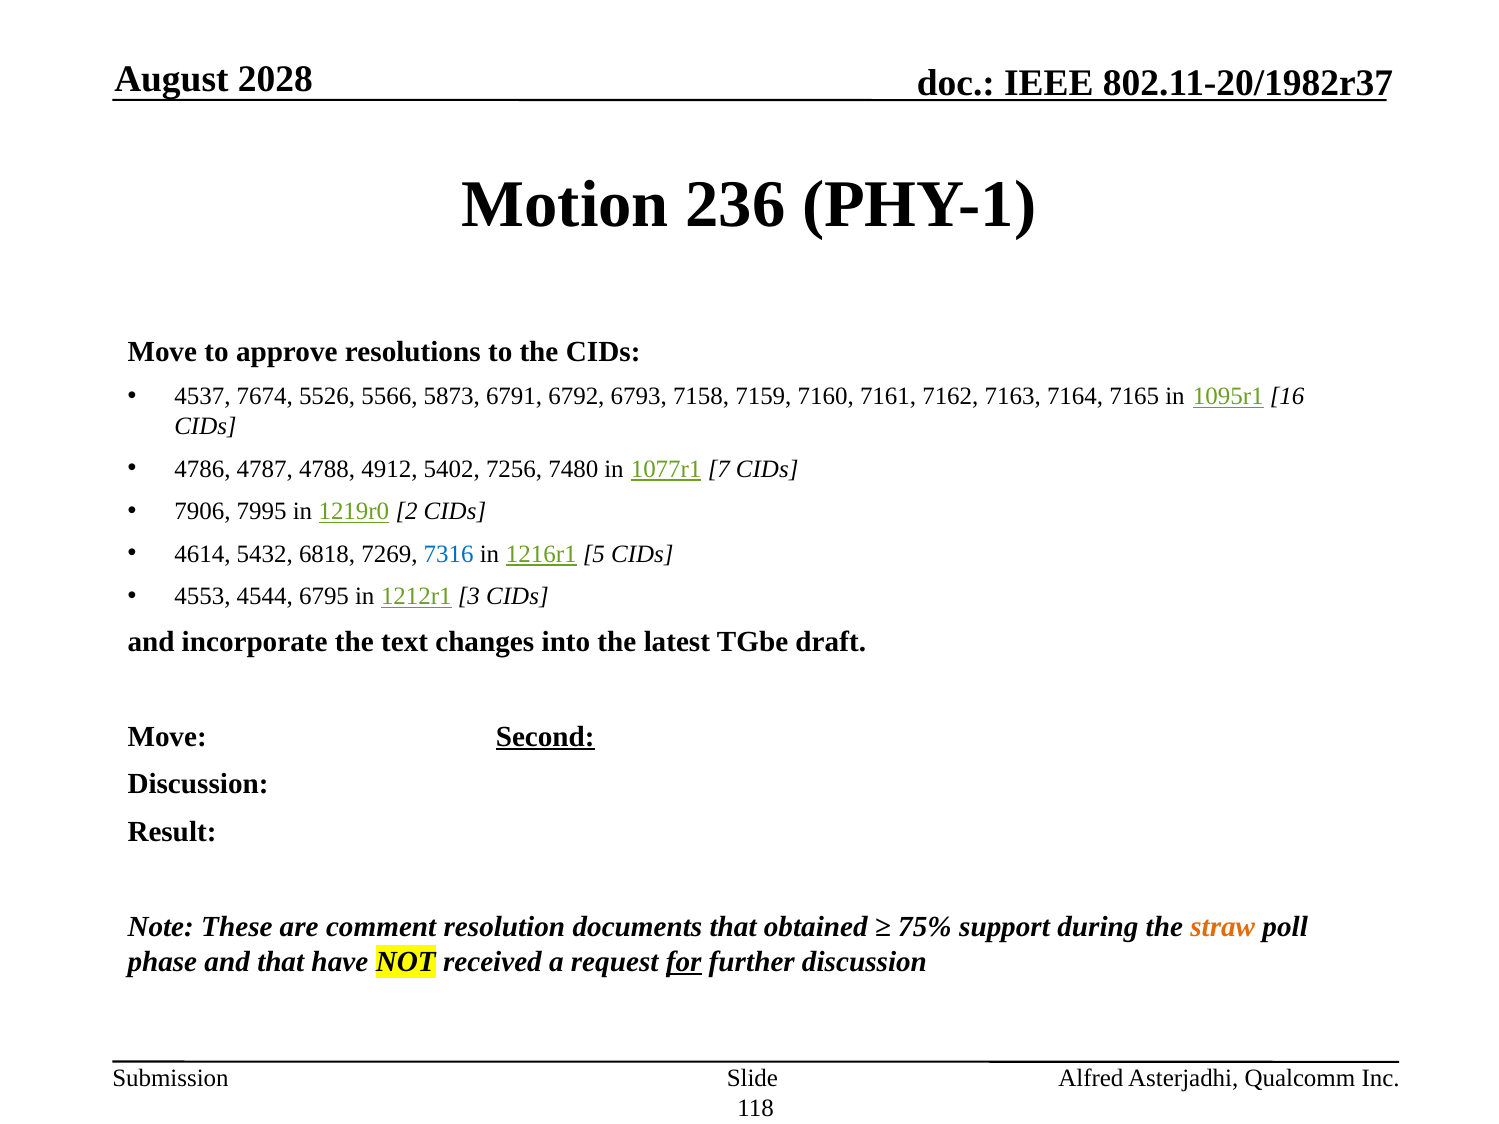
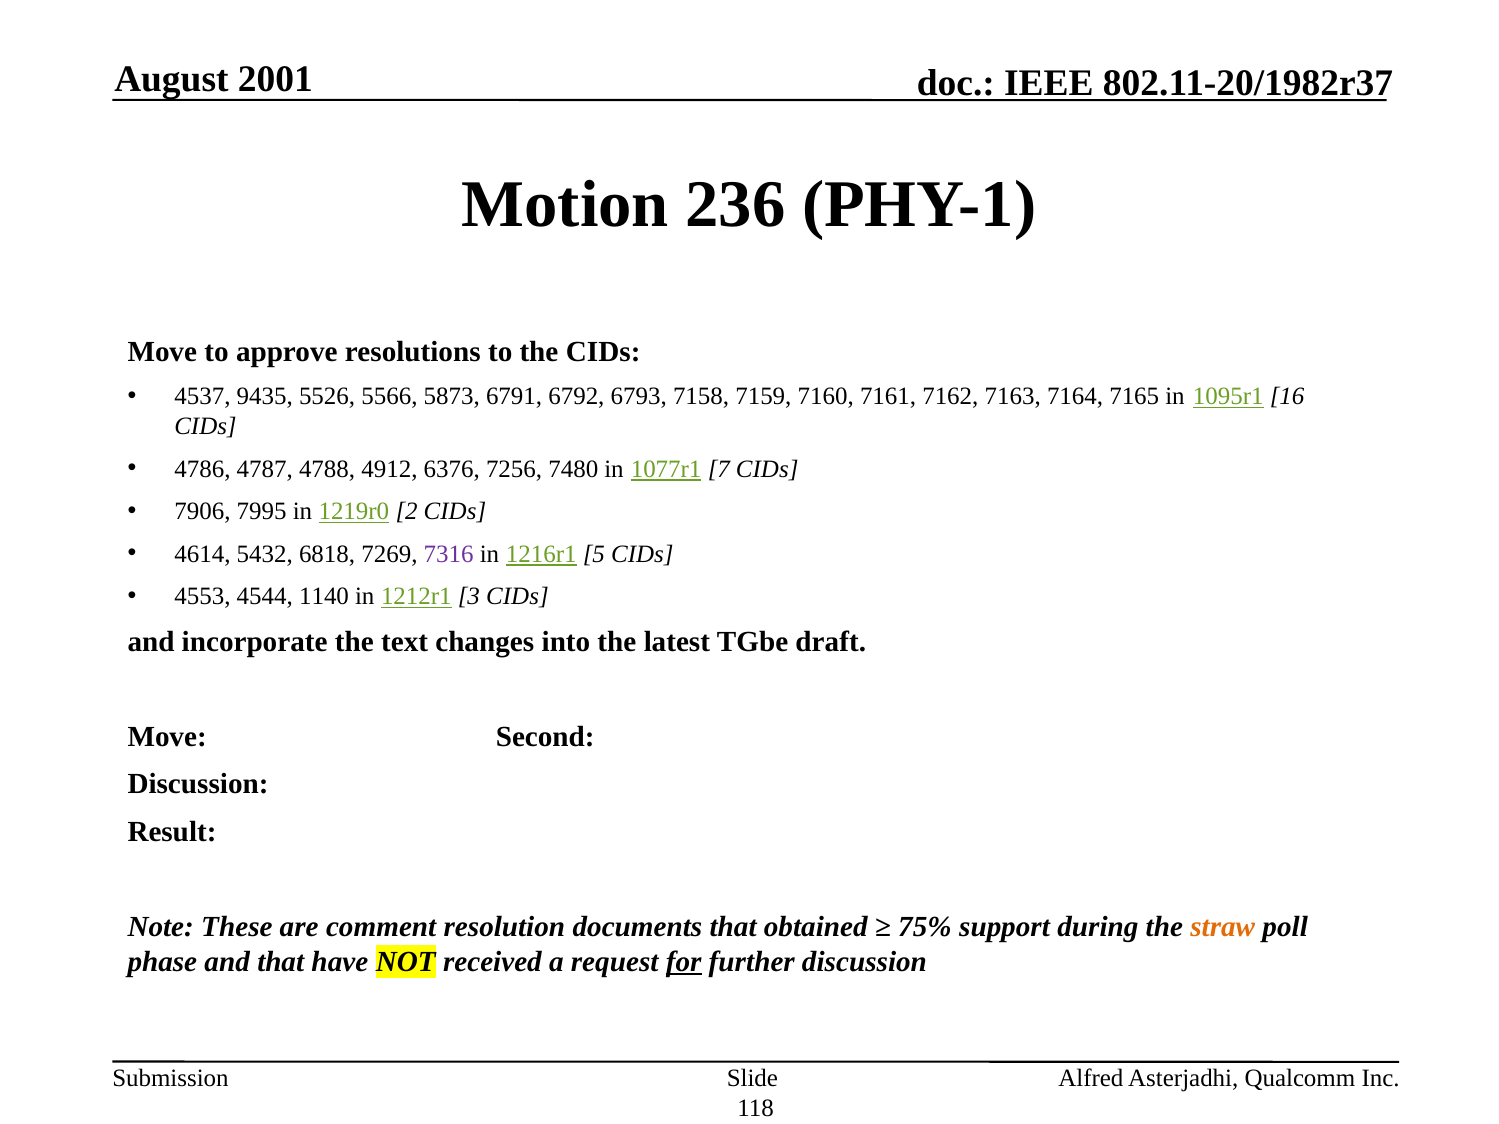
2028: 2028 -> 2001
7674: 7674 -> 9435
5402: 5402 -> 6376
7316 colour: blue -> purple
6795: 6795 -> 1140
Second underline: present -> none
